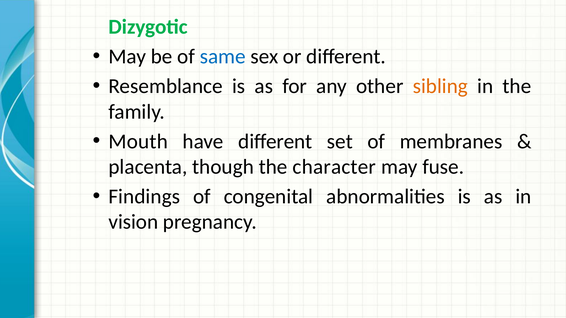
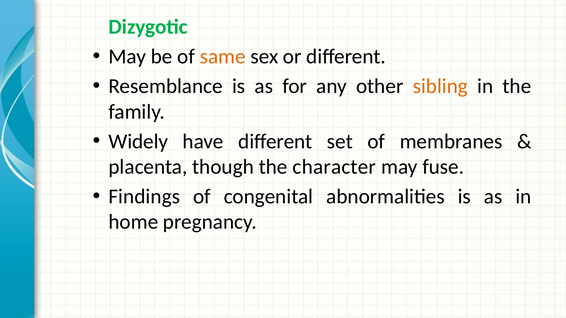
same colour: blue -> orange
Mouth: Mouth -> Widely
vision: vision -> home
